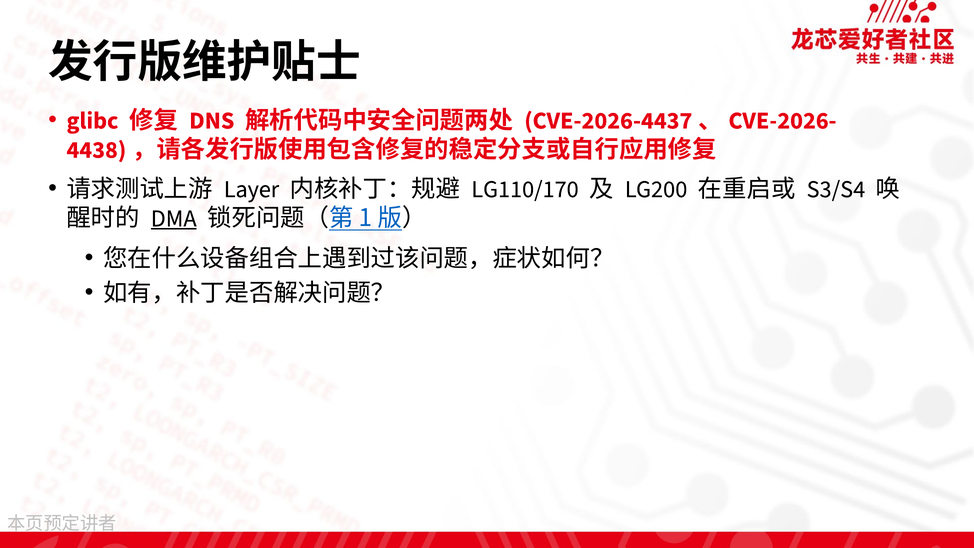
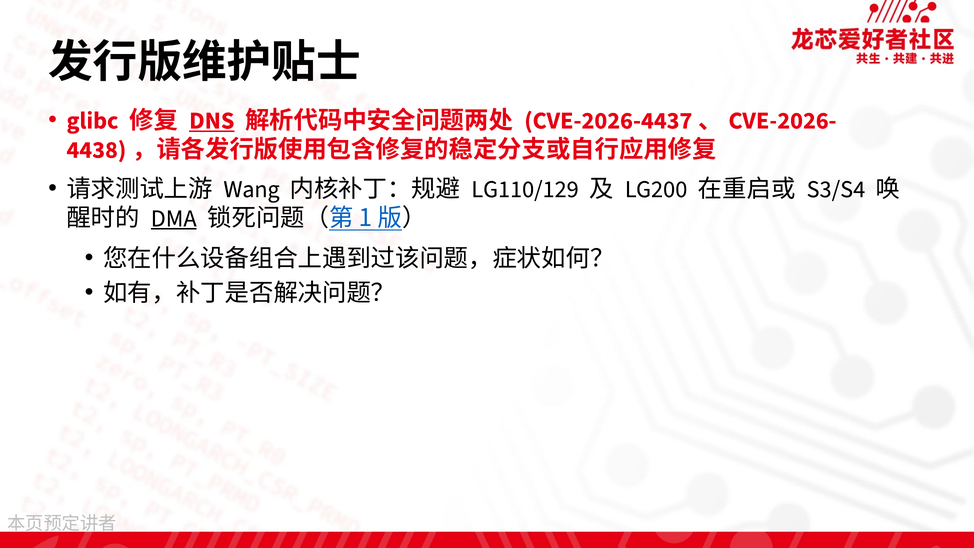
DNS underline: none -> present
Layer: Layer -> Wang
LG110/170: LG110/170 -> LG110/129
